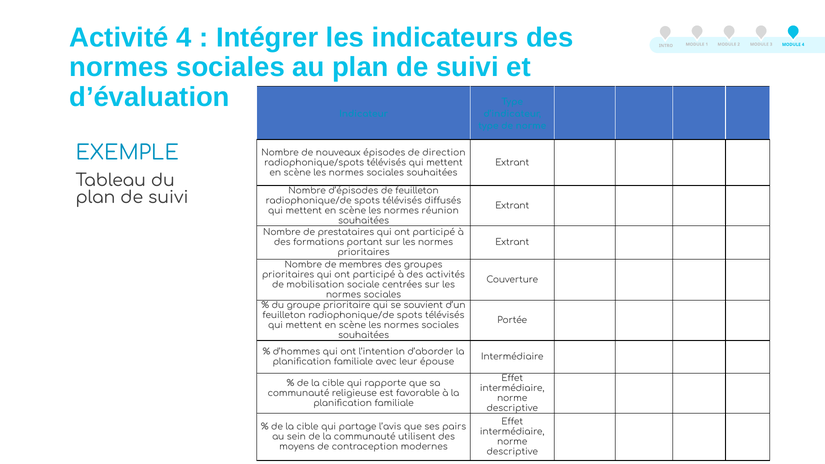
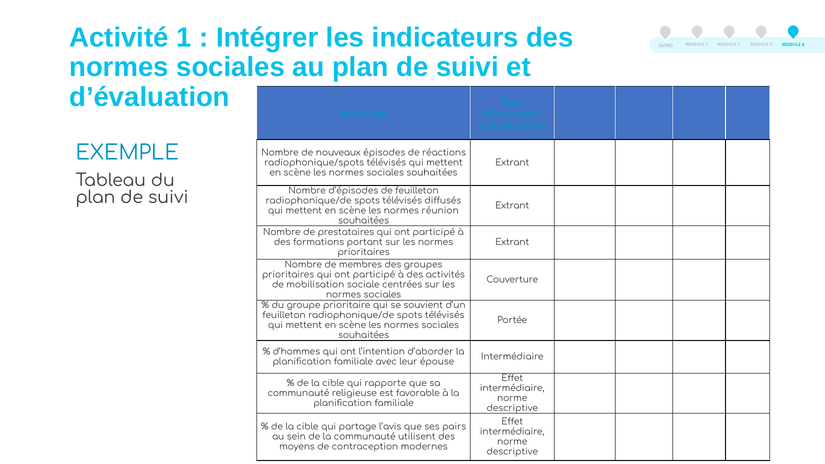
Activité 4: 4 -> 1
direction: direction -> réactions
